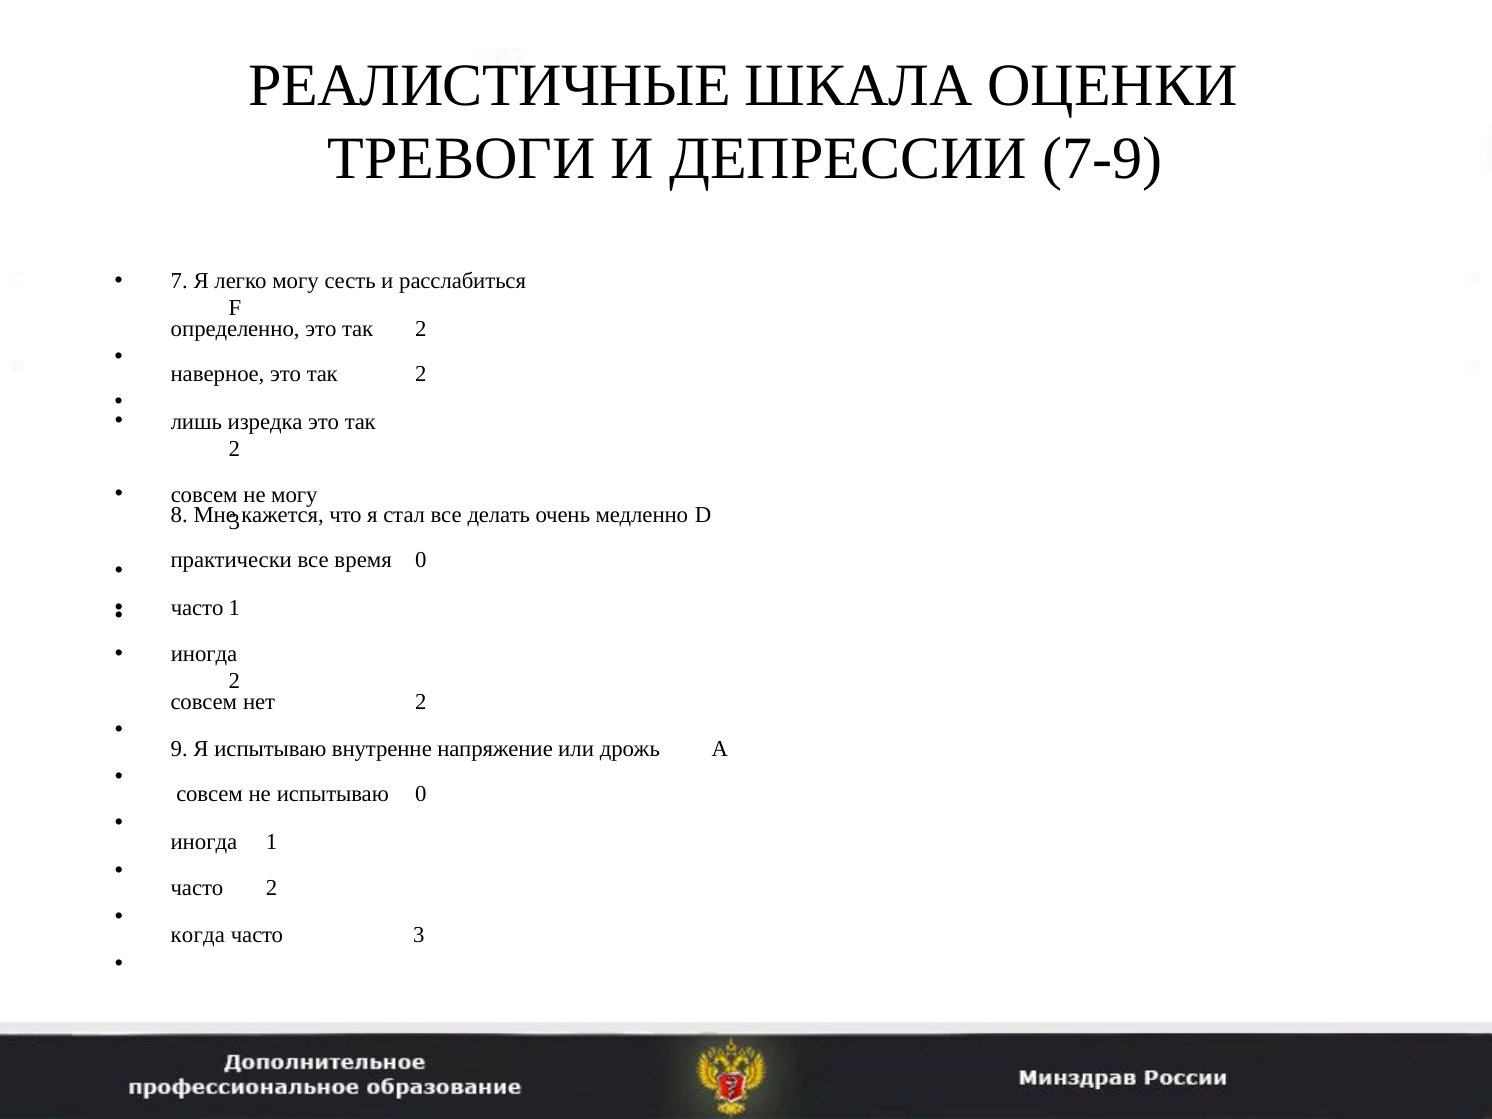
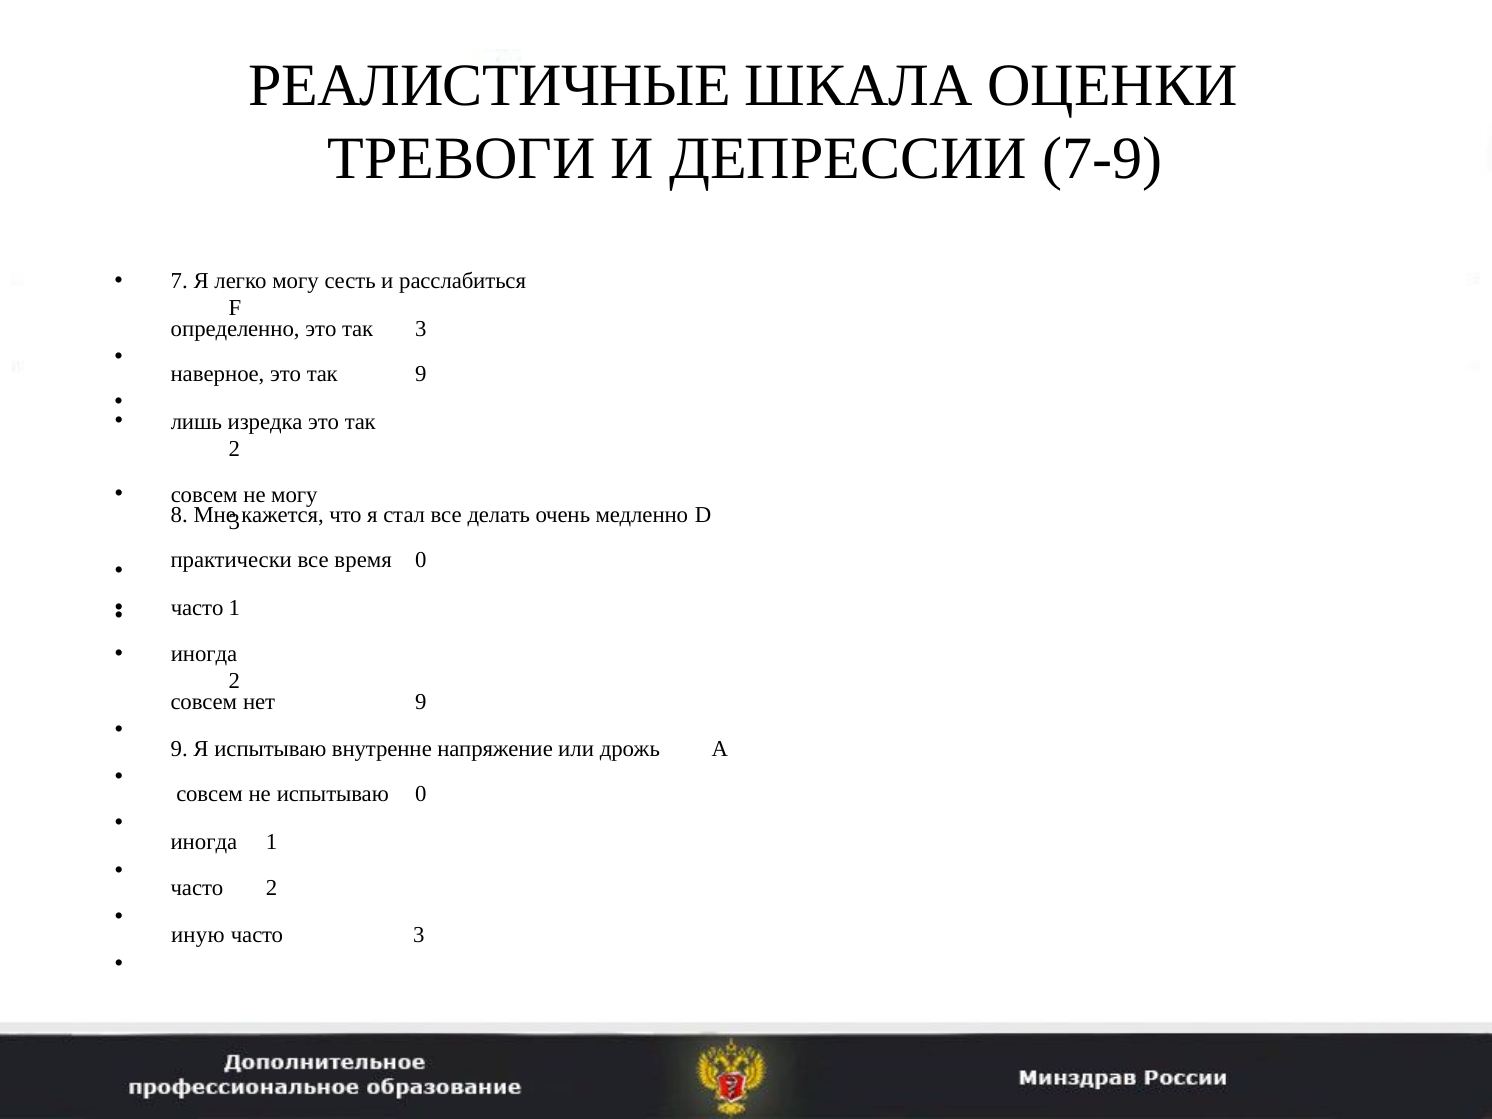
определенно это так 2: 2 -> 3
наверное это так 2: 2 -> 9
нет 2: 2 -> 9
когда: когда -> иную
